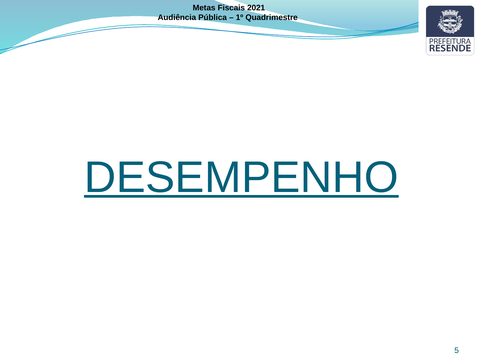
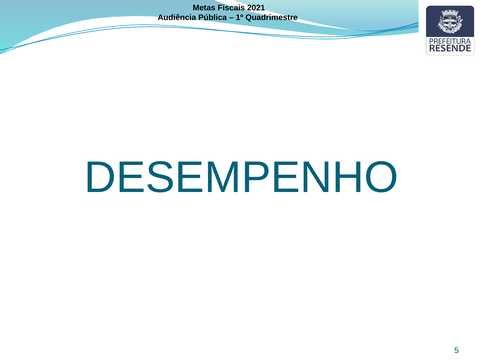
DESEMPENHO underline: present -> none
